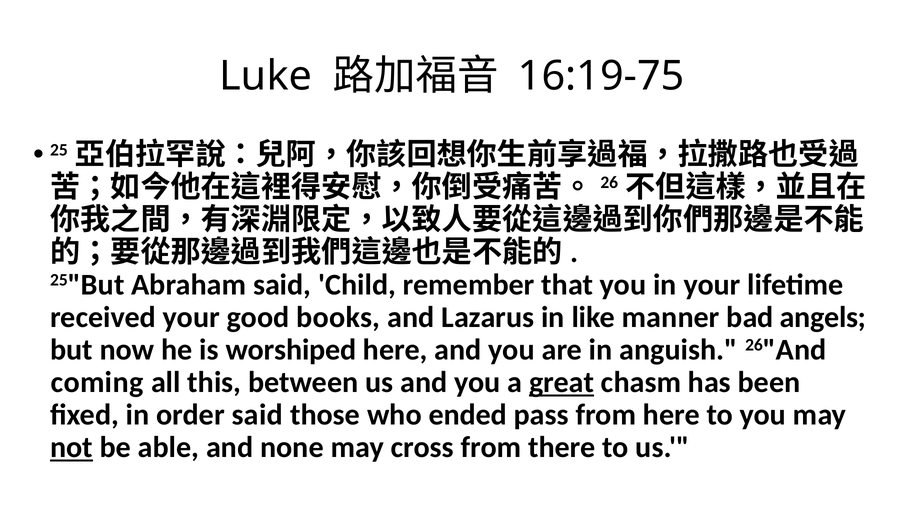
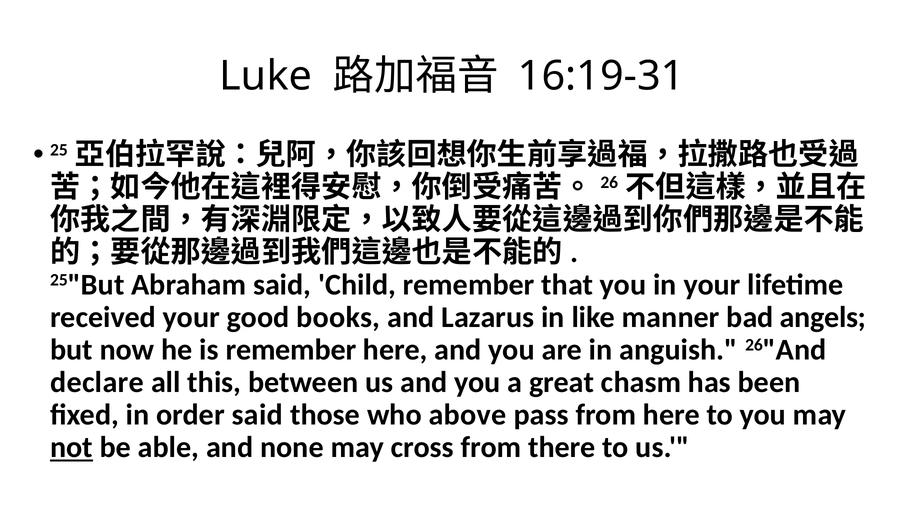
16:19-75: 16:19-75 -> 16:19-31
is worshiped: worshiped -> remember
coming: coming -> declare
great underline: present -> none
ended: ended -> above
